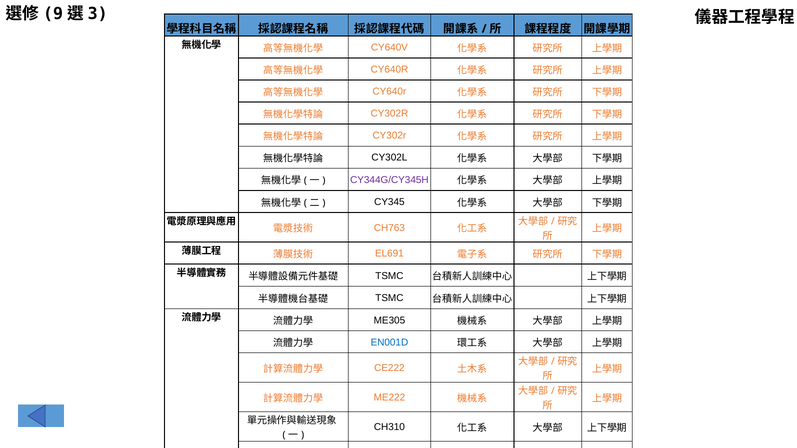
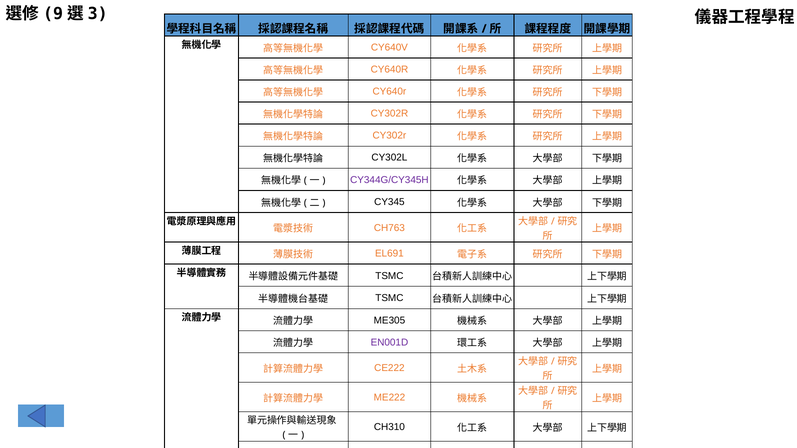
EN001D colour: blue -> purple
